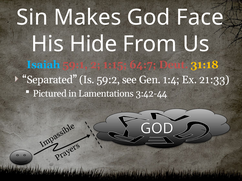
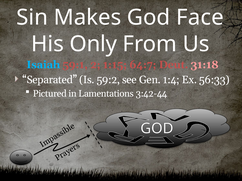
Hide: Hide -> Only
31:18 colour: yellow -> pink
21:33: 21:33 -> 56:33
